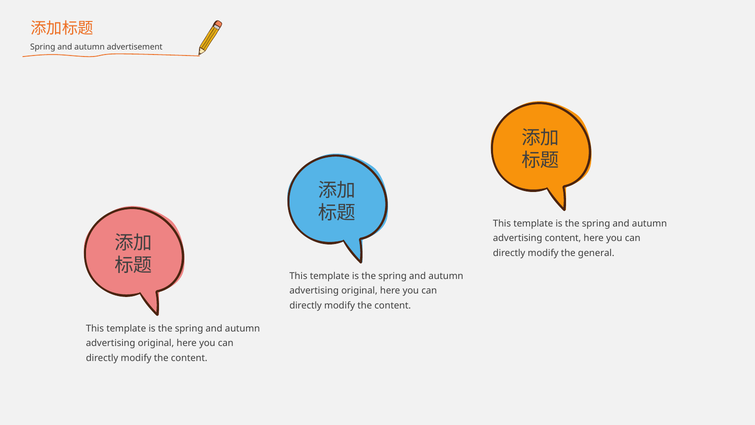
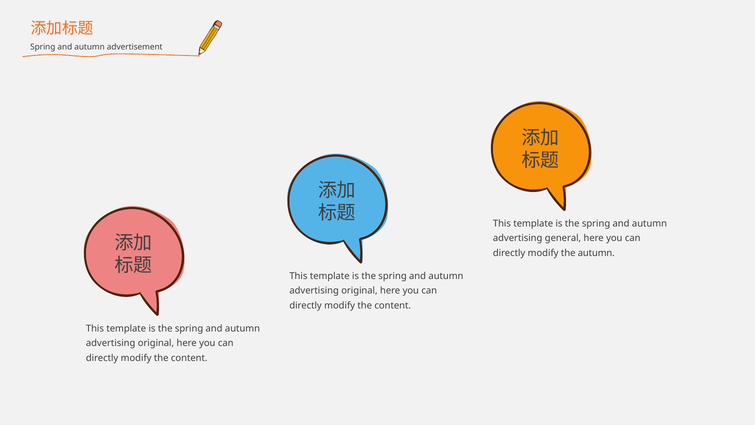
advertising content: content -> general
the general: general -> autumn
